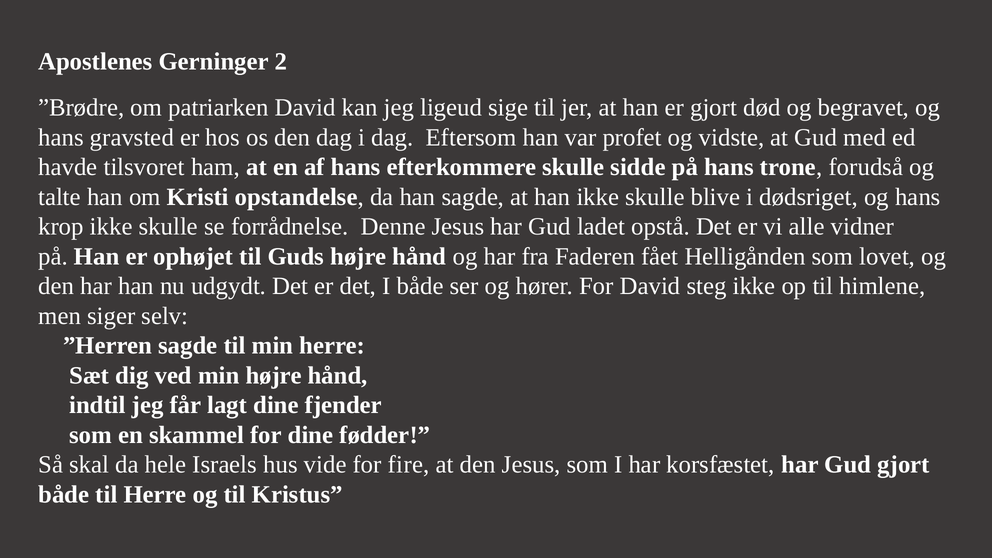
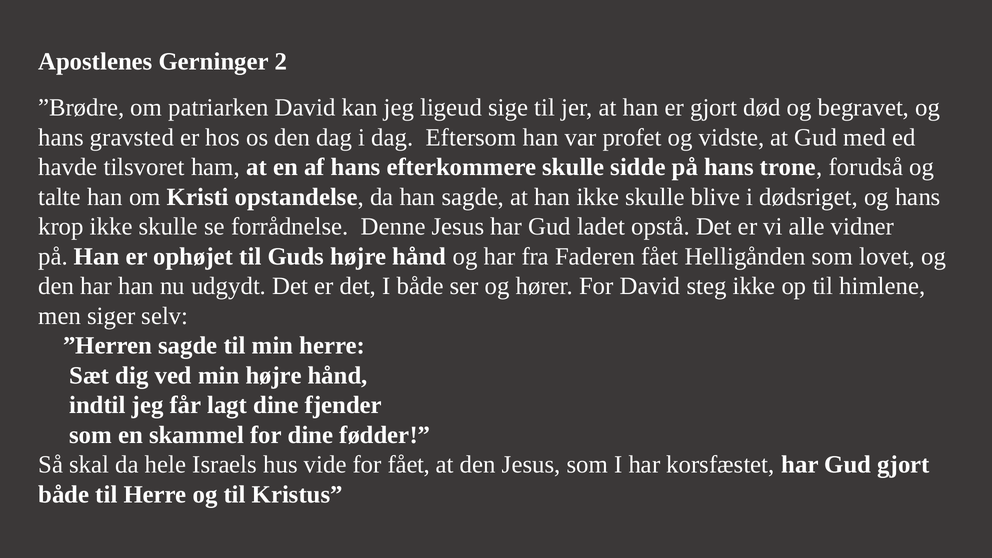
for fire: fire -> fået
